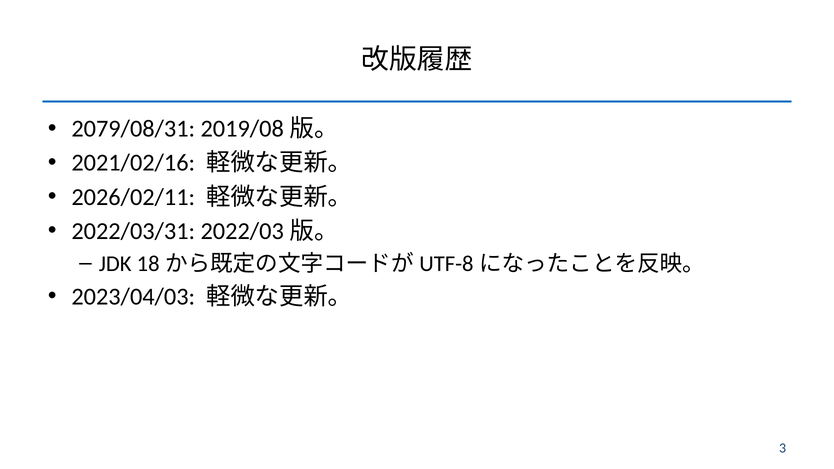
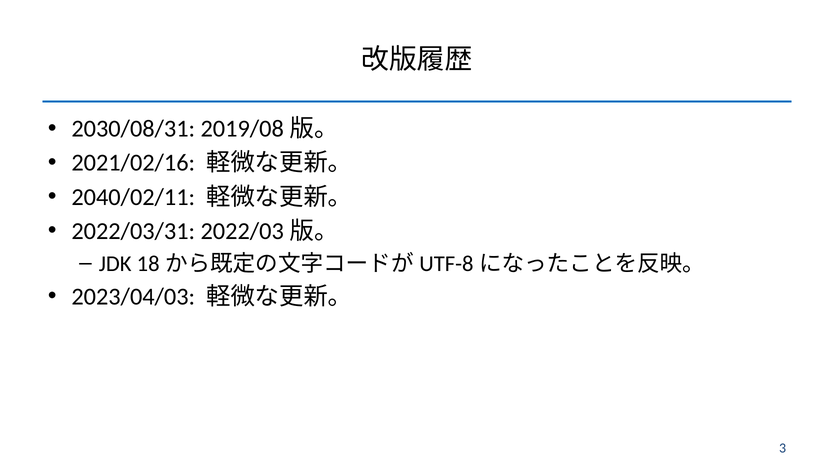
2079/08/31: 2079/08/31 -> 2030/08/31
2026/02/11: 2026/02/11 -> 2040/02/11
